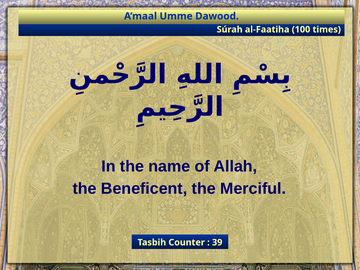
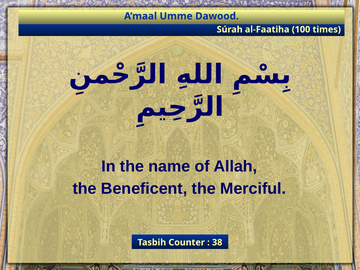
39: 39 -> 38
